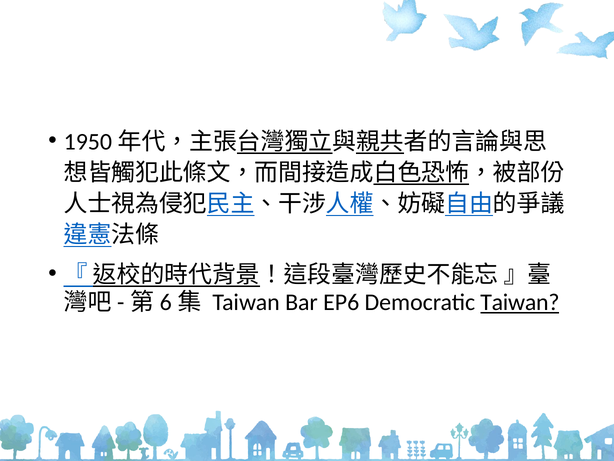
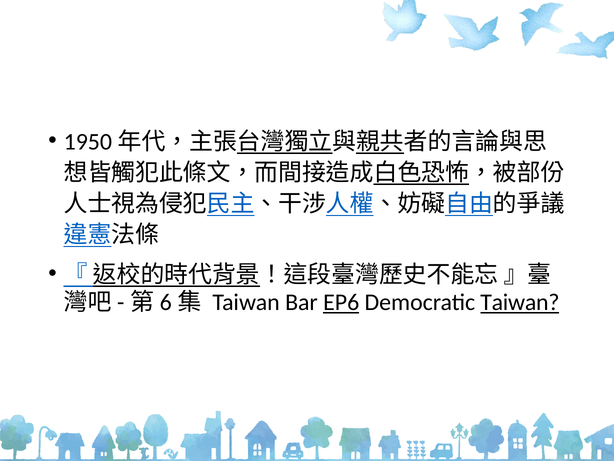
EP6 underline: none -> present
